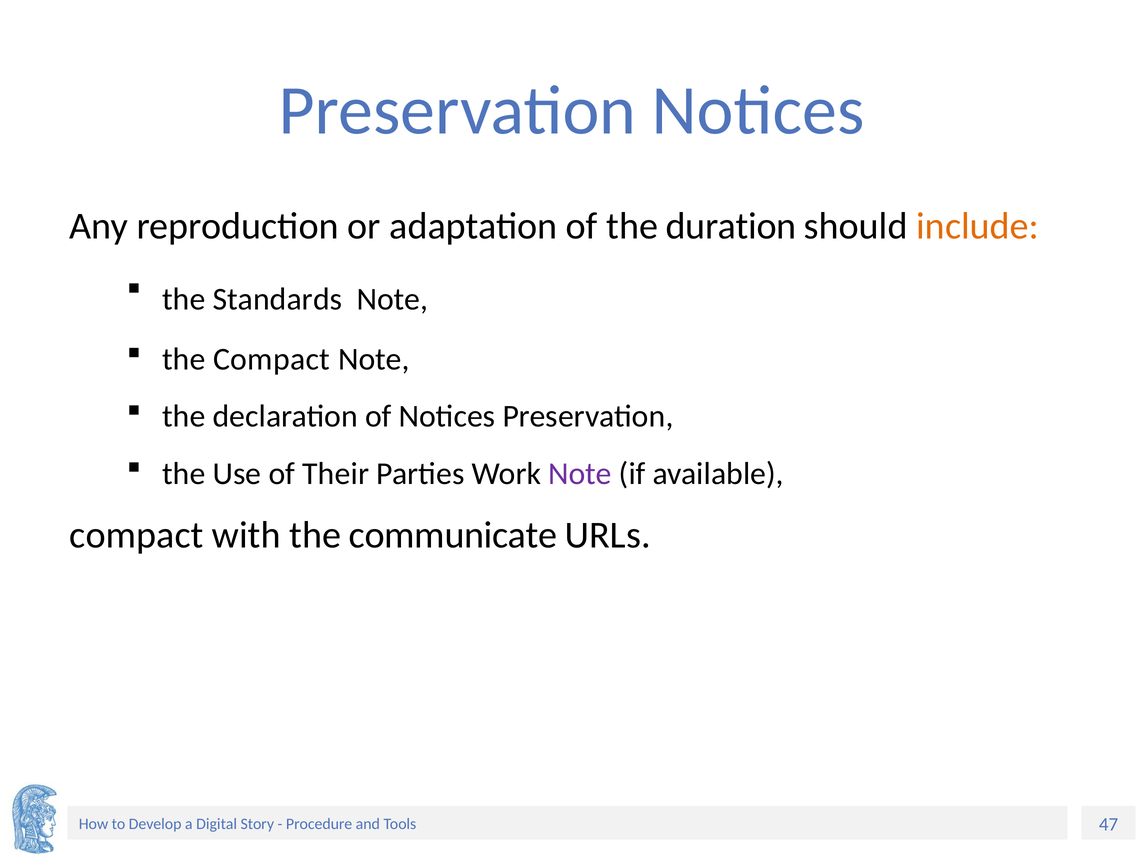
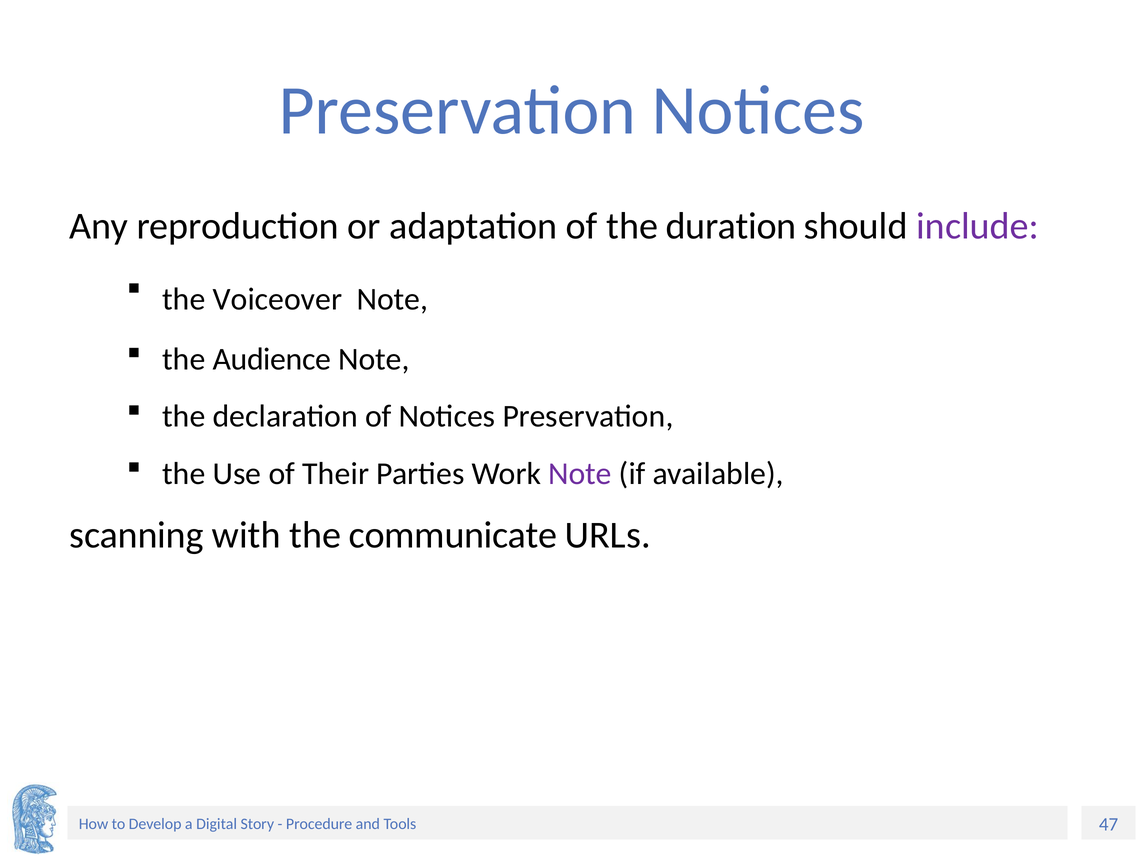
include colour: orange -> purple
Standards: Standards -> Voiceover
the Compact: Compact -> Audience
compact at (136, 535): compact -> scanning
